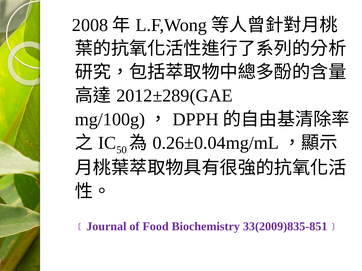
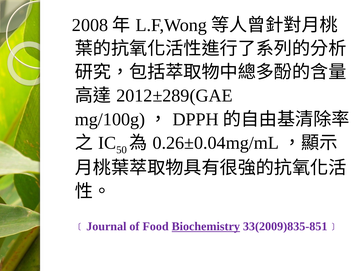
Biochemistry underline: none -> present
